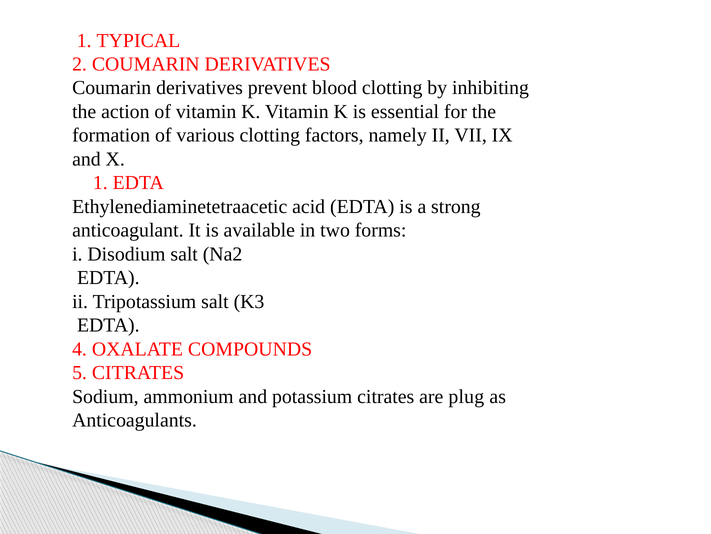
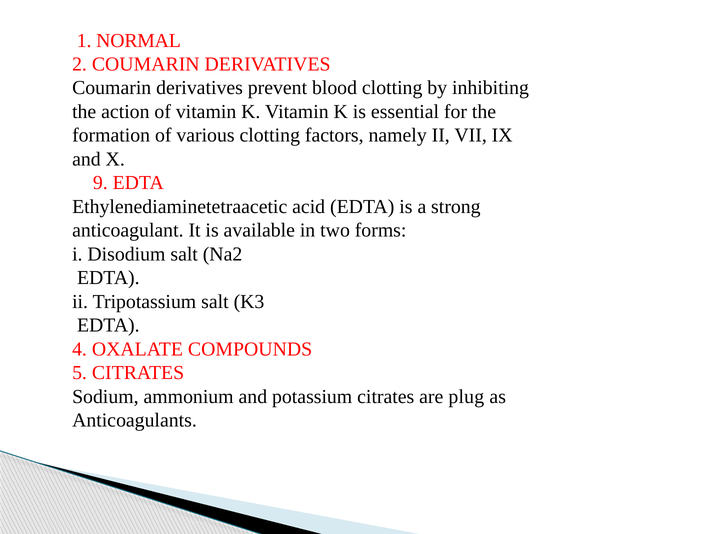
TYPICAL: TYPICAL -> NORMAL
1 at (100, 183): 1 -> 9
